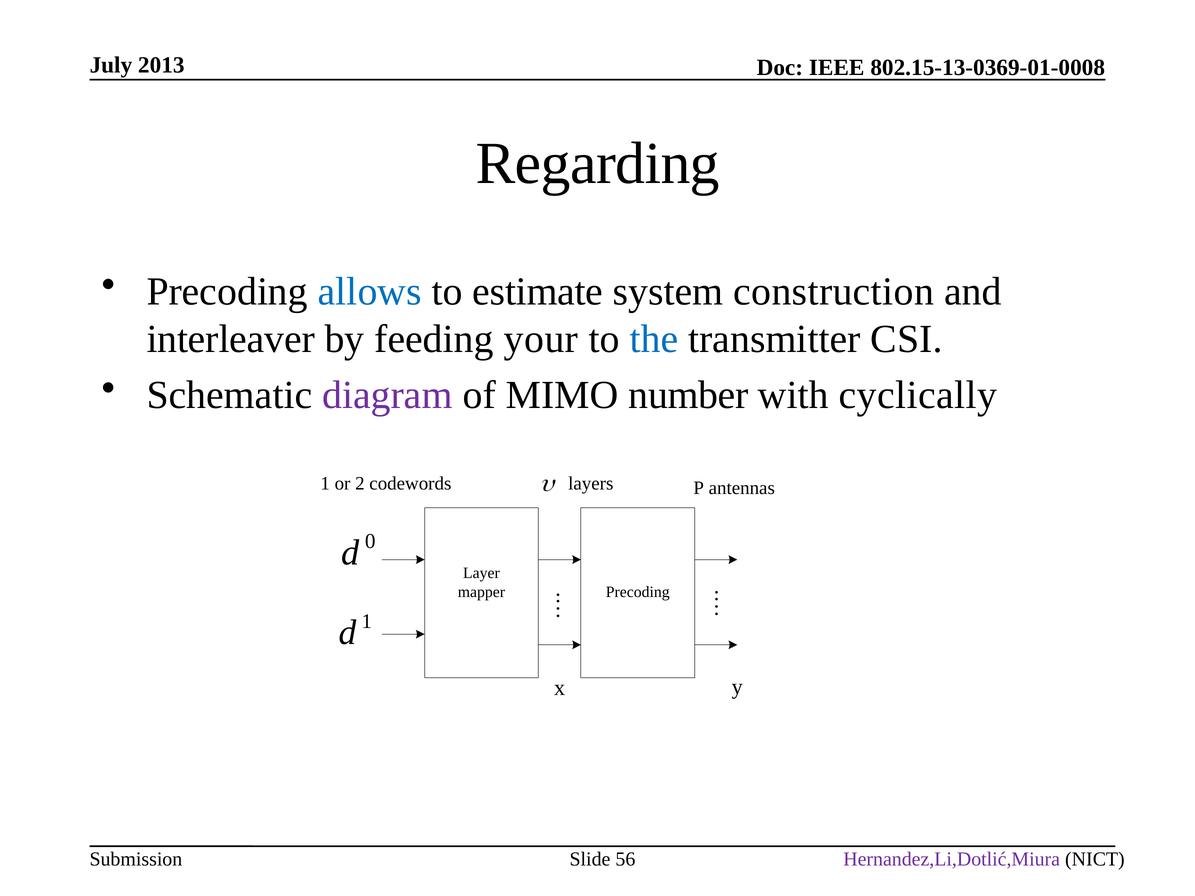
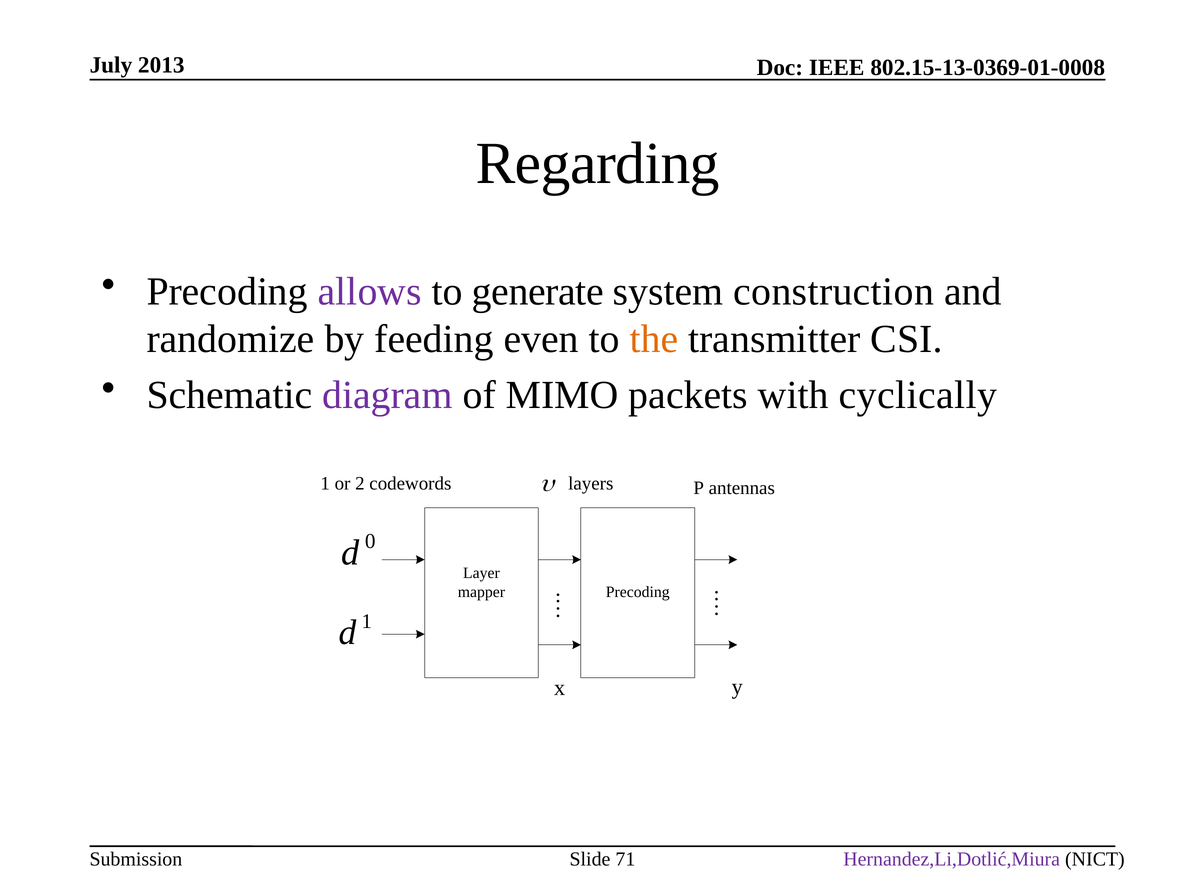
allows colour: blue -> purple
estimate: estimate -> generate
interleaver: interleaver -> randomize
your: your -> even
the colour: blue -> orange
number: number -> packets
56: 56 -> 71
